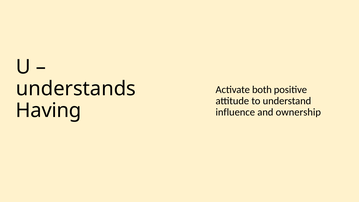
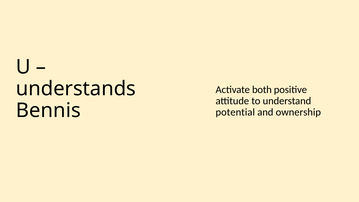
Having: Having -> Bennis
influence: influence -> potential
